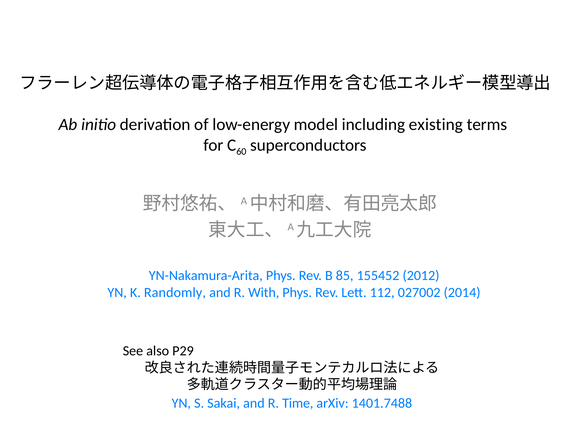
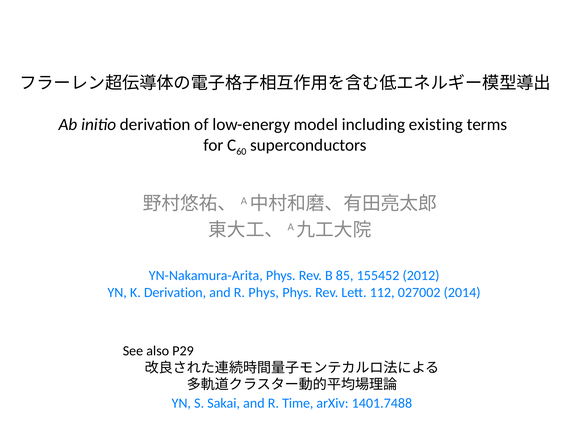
K Randomly: Randomly -> Derivation
R With: With -> Phys
